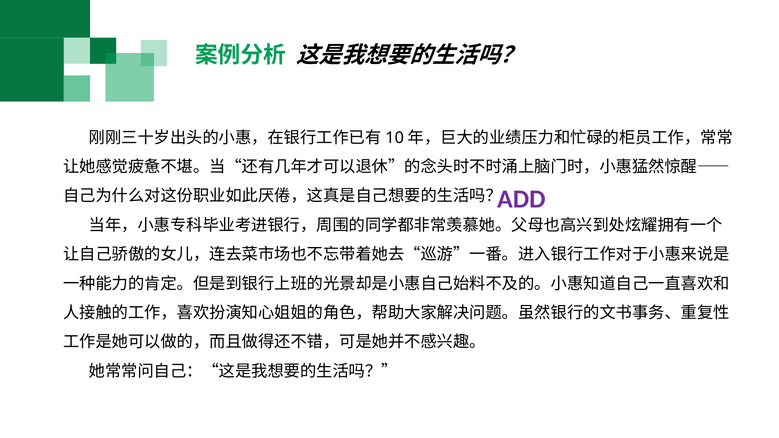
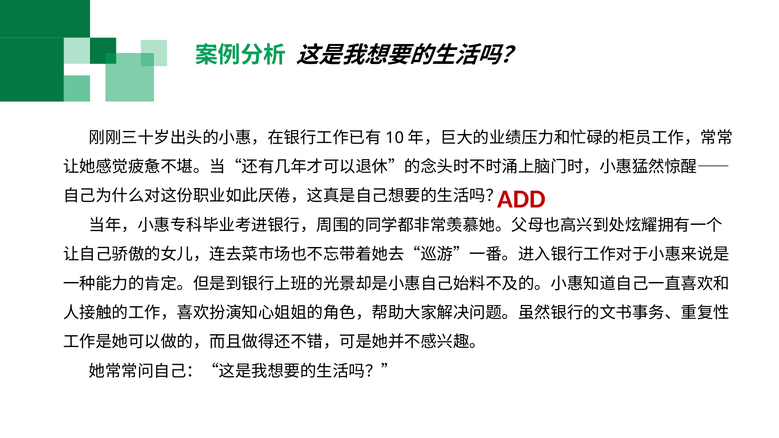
ADD at (521, 199) colour: purple -> red
